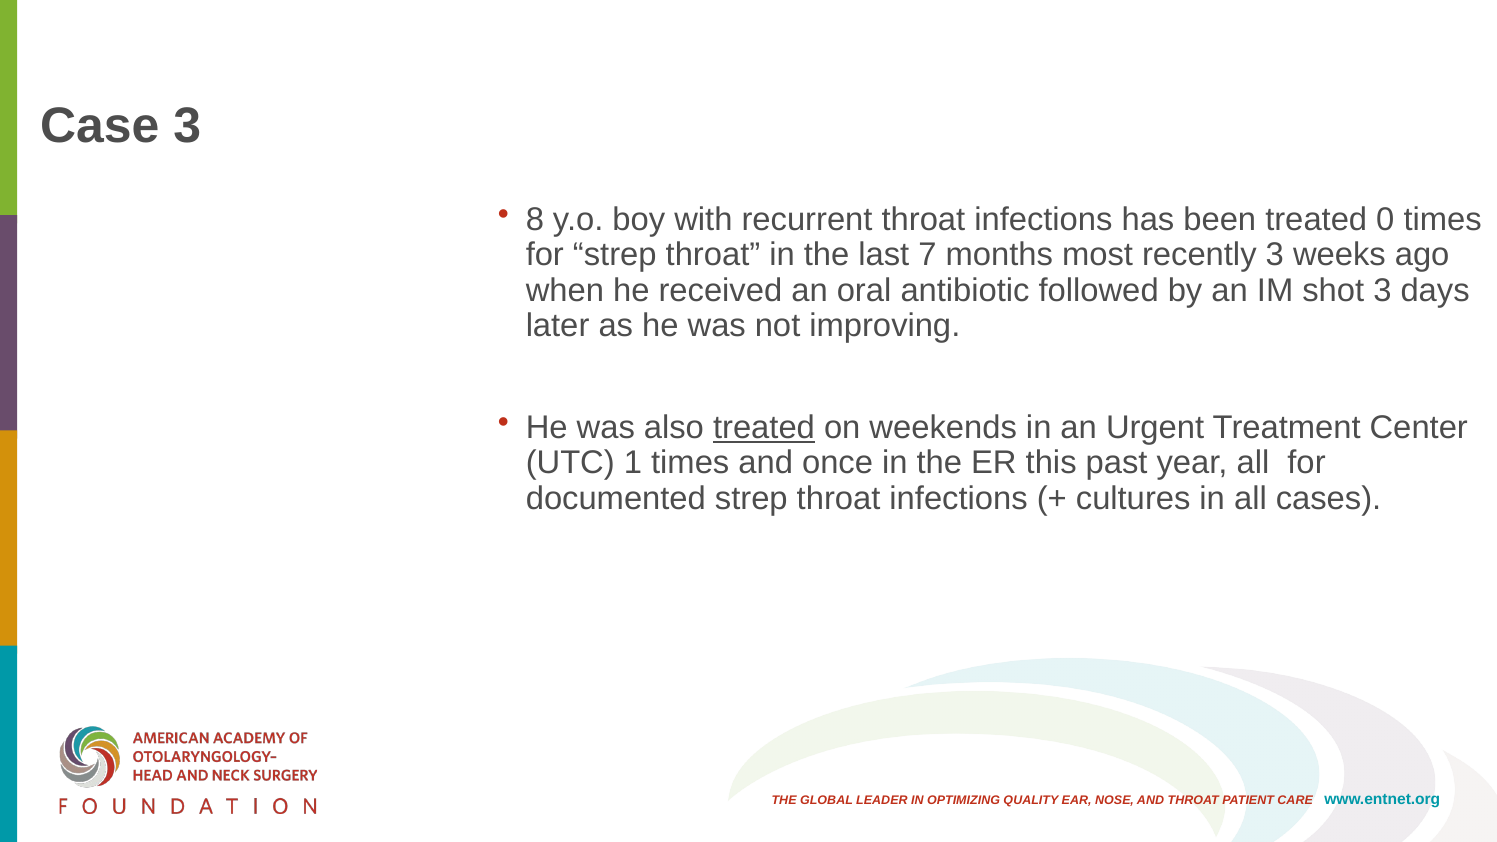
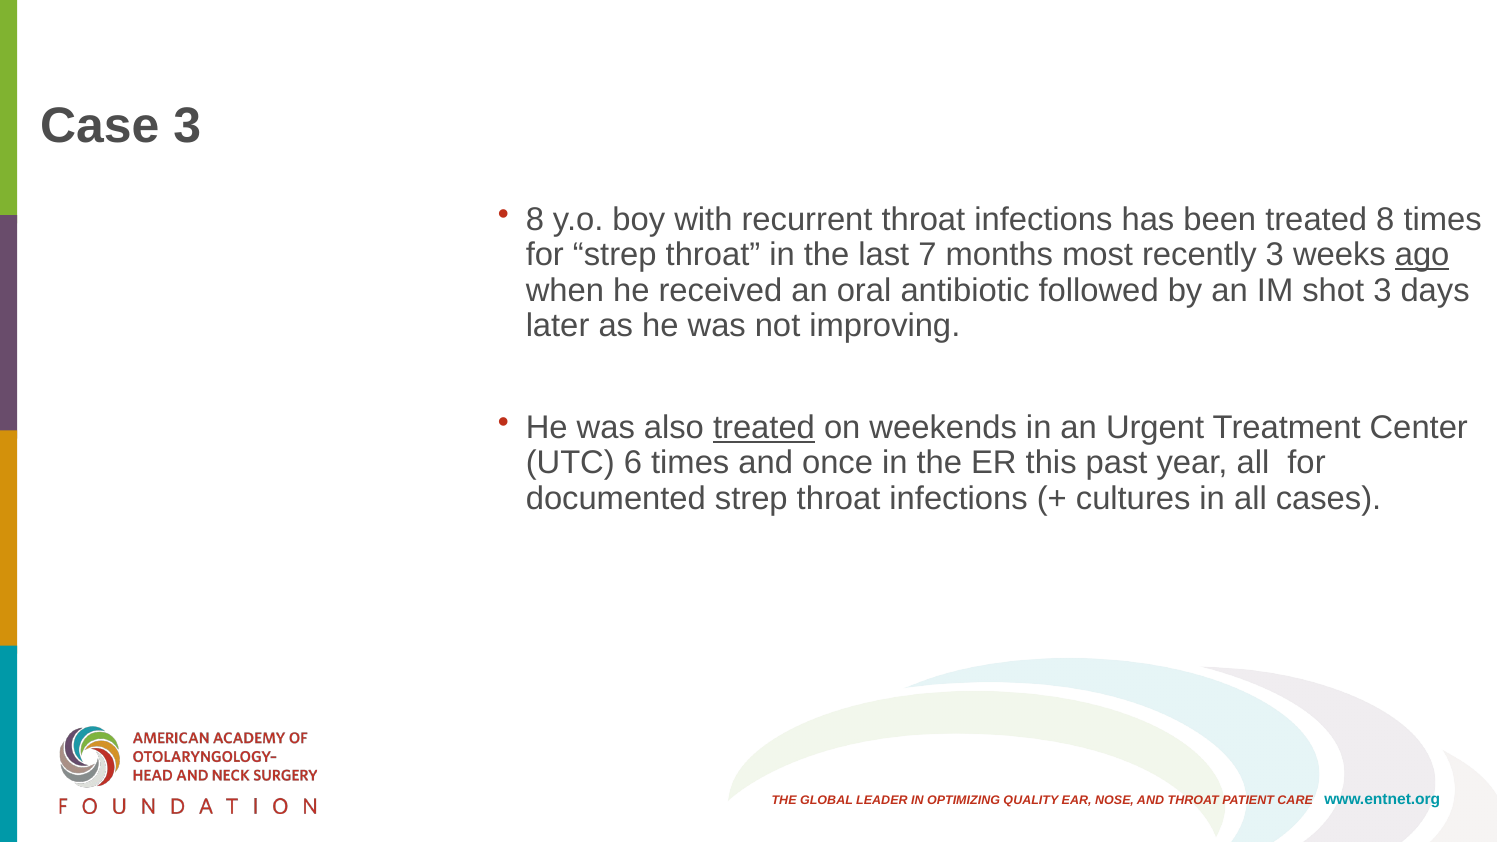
treated 0: 0 -> 8
ago underline: none -> present
1: 1 -> 6
